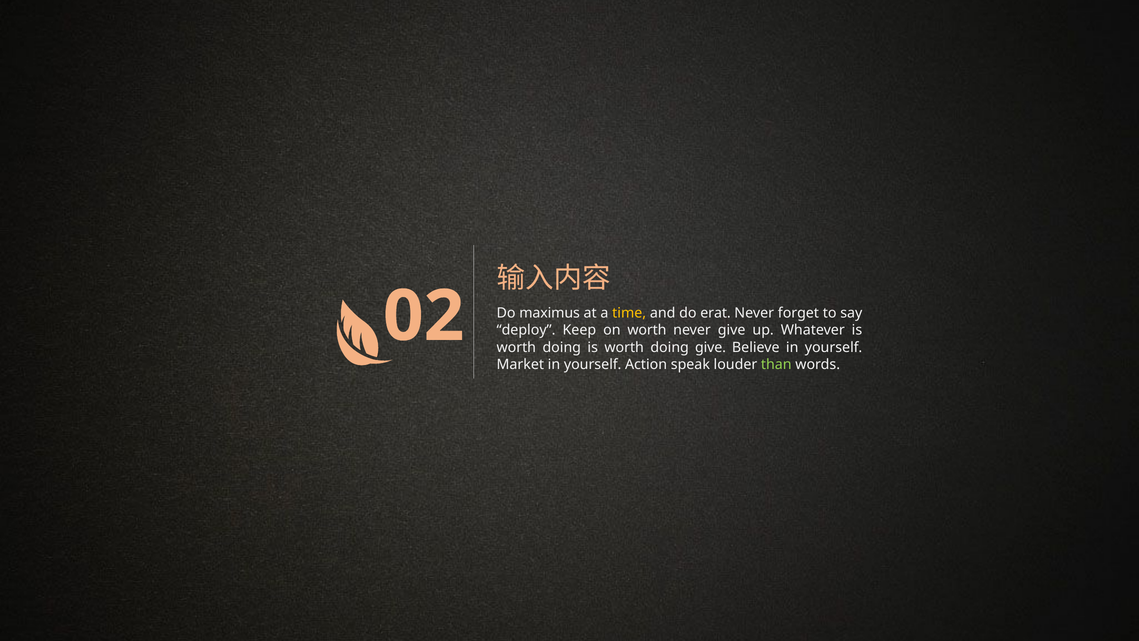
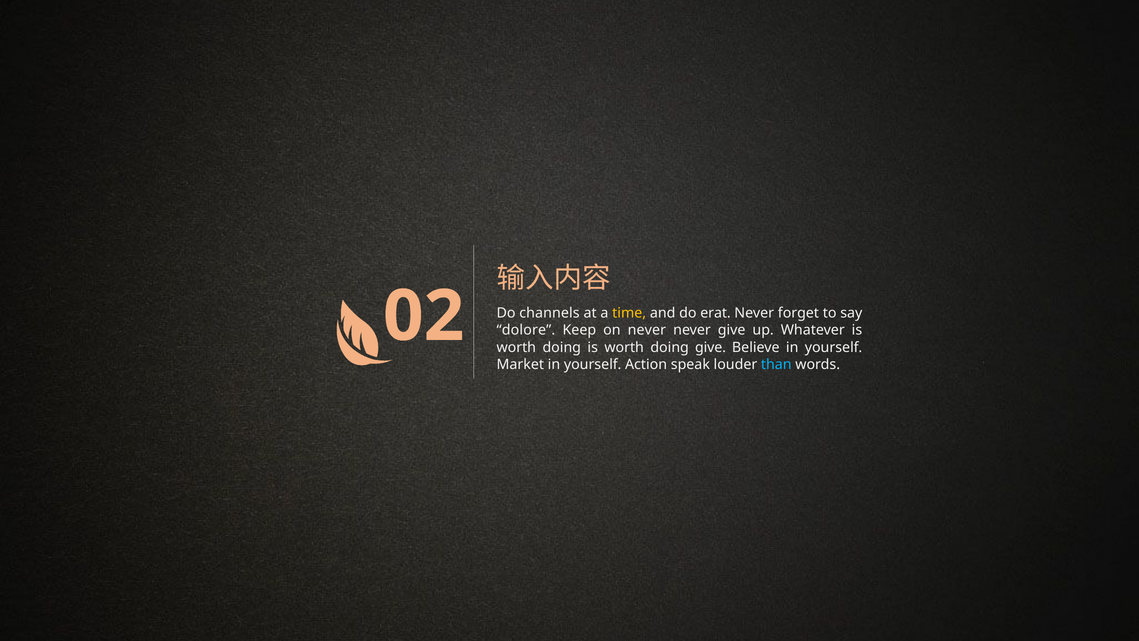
maximus: maximus -> channels
deploy: deploy -> dolore
on worth: worth -> never
than colour: light green -> light blue
